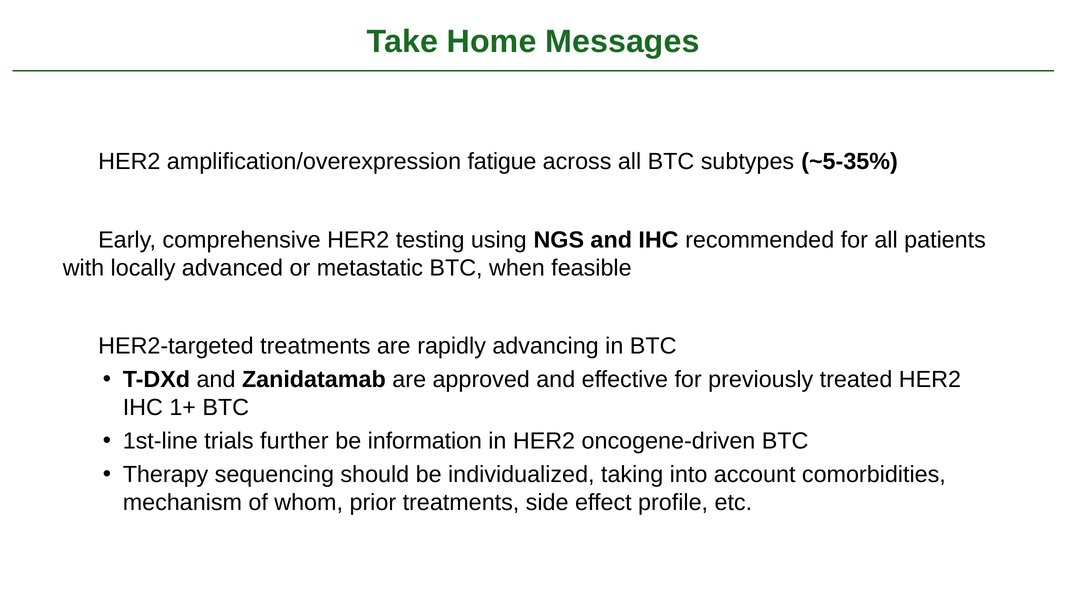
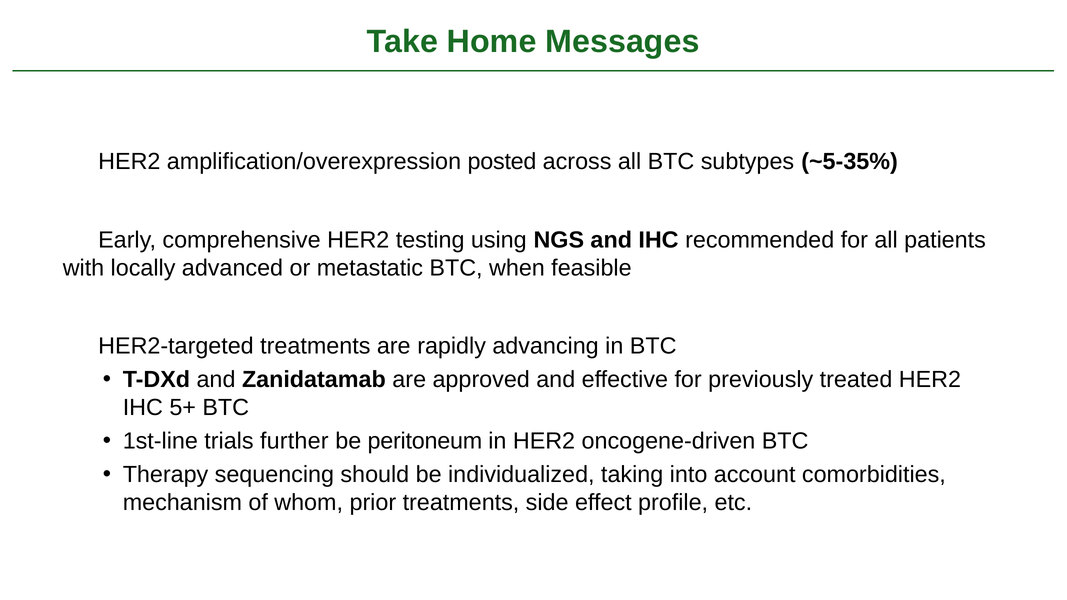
fatigue: fatigue -> posted
1+: 1+ -> 5+
information: information -> peritoneum
